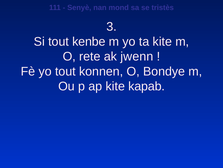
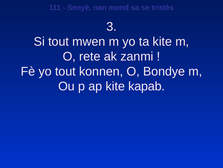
kenbe: kenbe -> mwen
jwenn: jwenn -> zanmi
